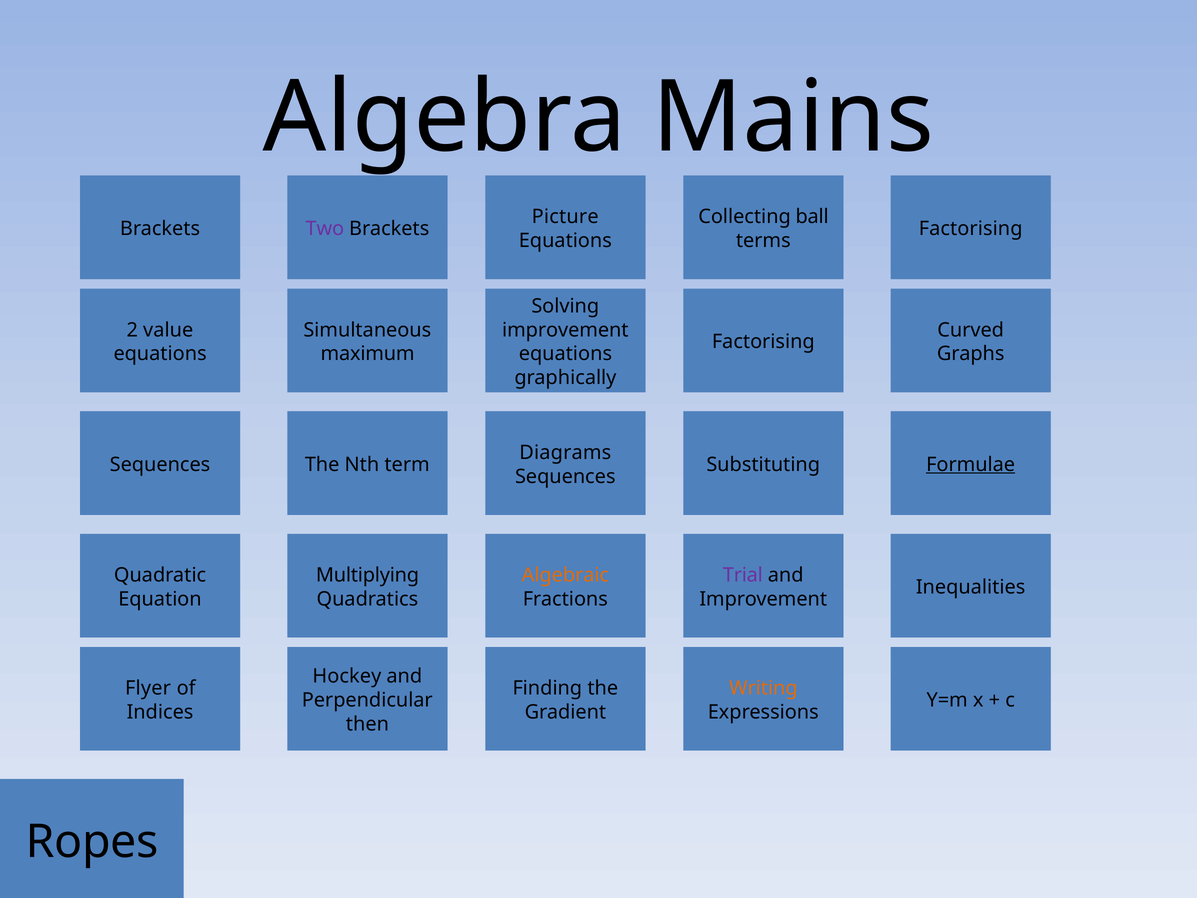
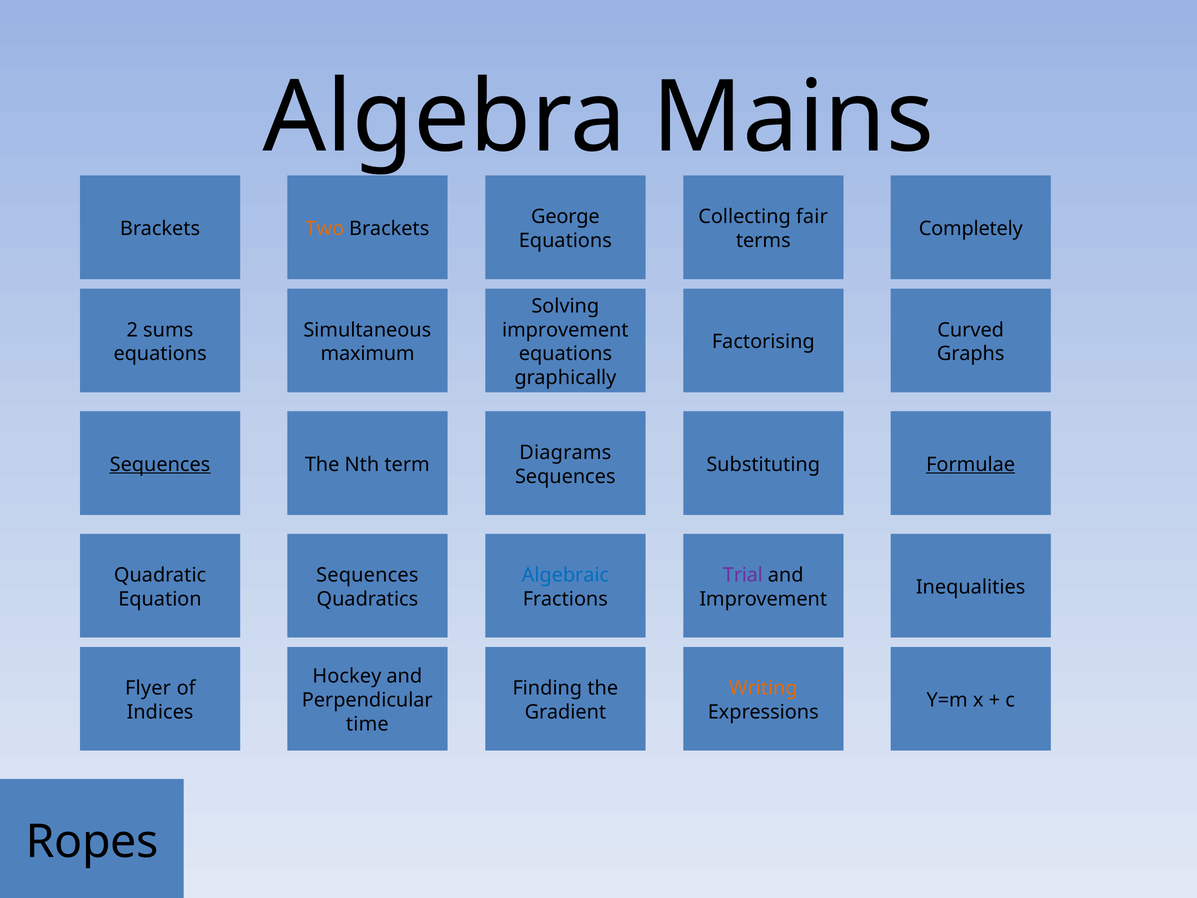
Picture: Picture -> George
ball: ball -> fair
Two colour: purple -> orange
Factorising at (971, 229): Factorising -> Completely
value: value -> sums
Sequences at (160, 464) underline: none -> present
Multiplying at (368, 575): Multiplying -> Sequences
Algebraic colour: orange -> blue
then: then -> time
